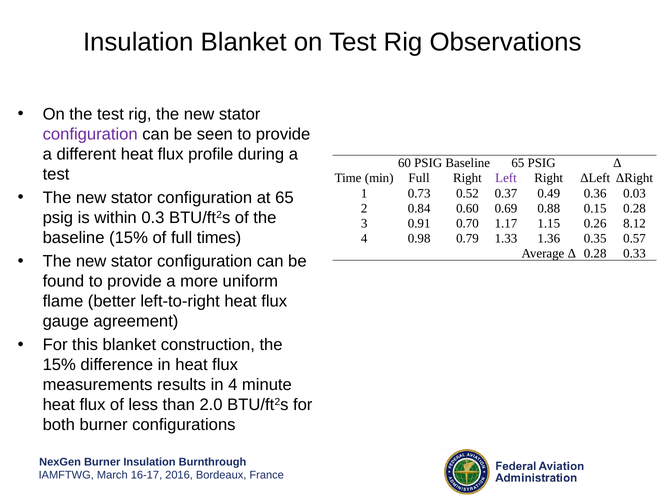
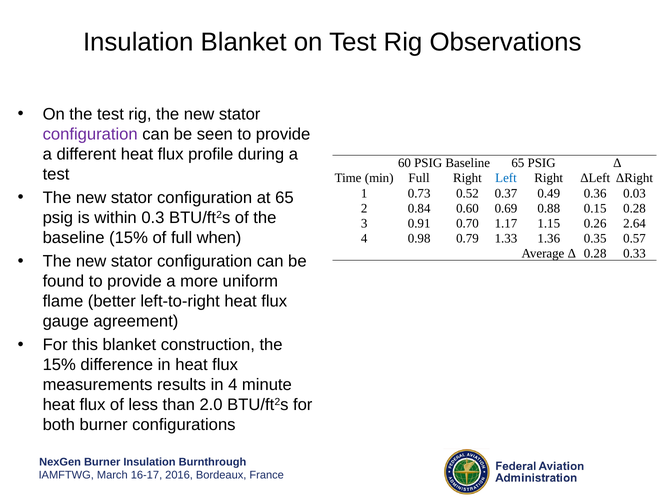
Left colour: purple -> blue
8.12: 8.12 -> 2.64
times: times -> when
